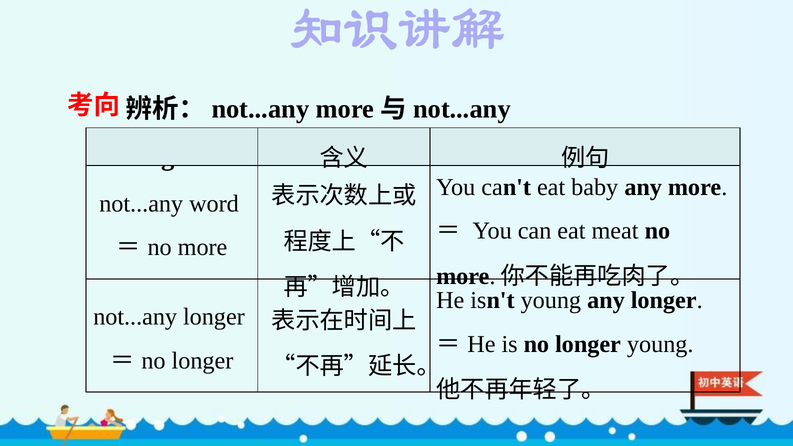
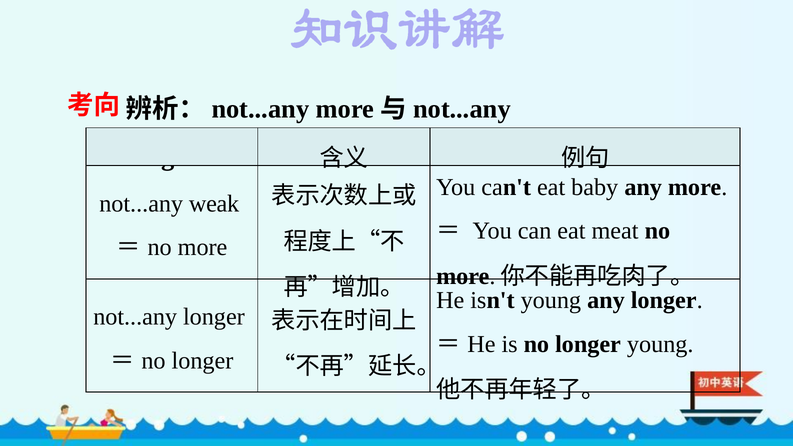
word: word -> weak
